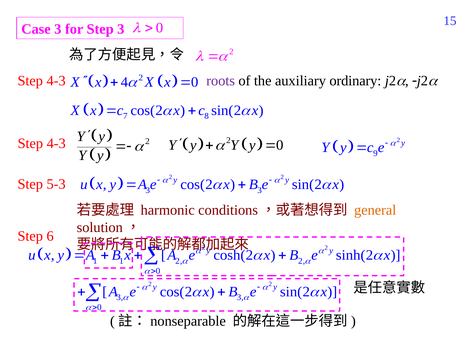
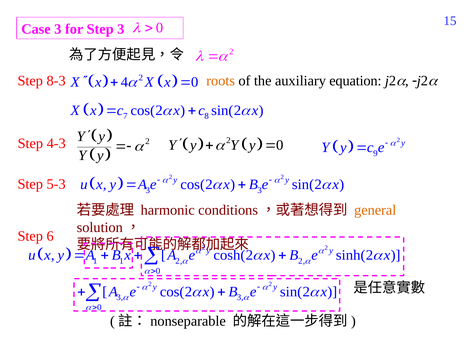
4-3 at (56, 81): 4-3 -> 8-3
roots colour: purple -> orange
ordinary: ordinary -> equation
